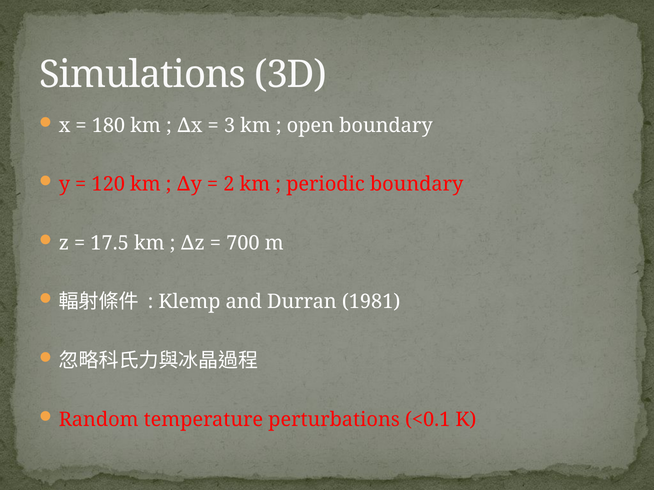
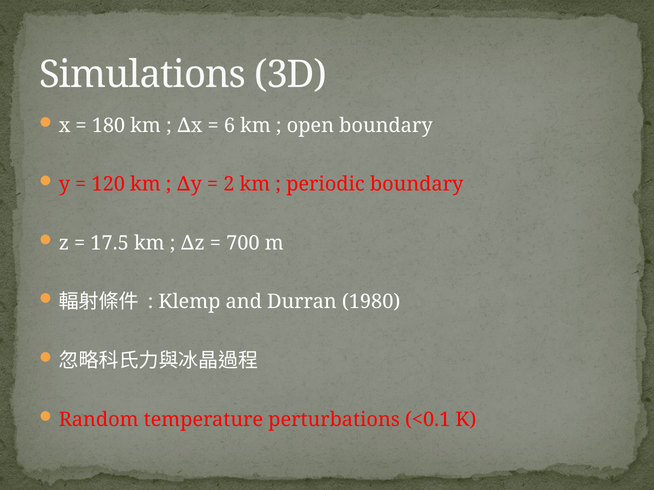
3: 3 -> 6
1981: 1981 -> 1980
